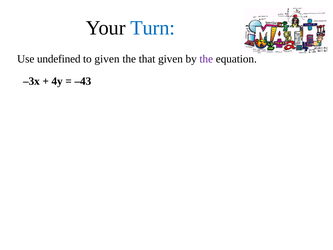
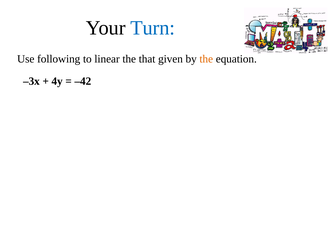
undefined: undefined -> following
to given: given -> linear
the at (206, 59) colour: purple -> orange
–43: –43 -> –42
